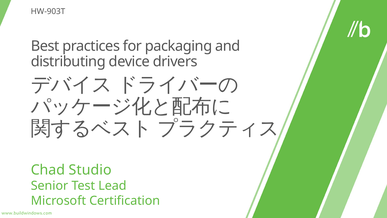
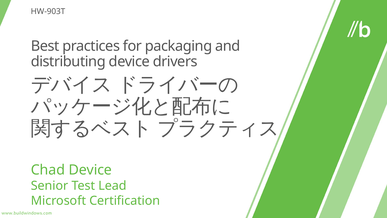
Chad Studio: Studio -> Device
